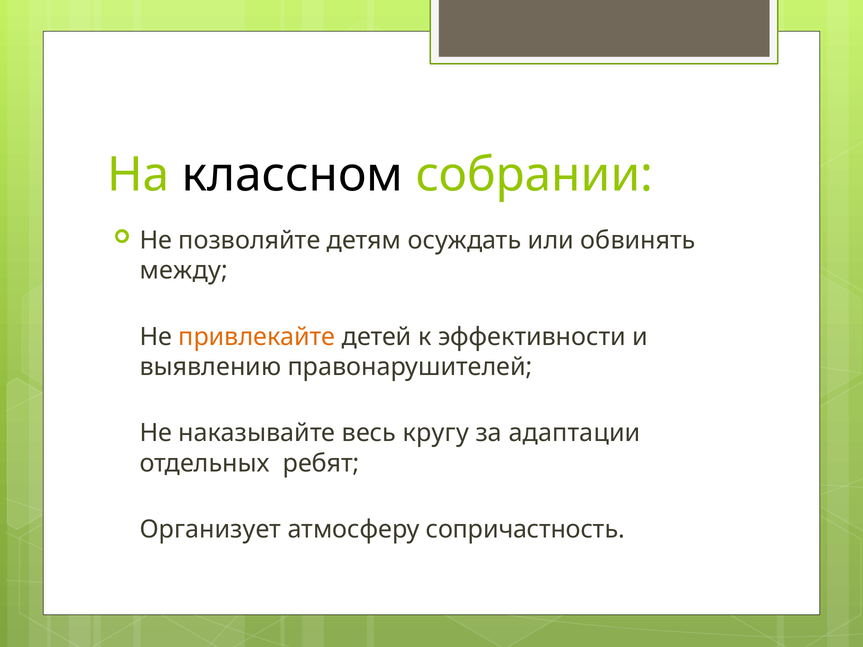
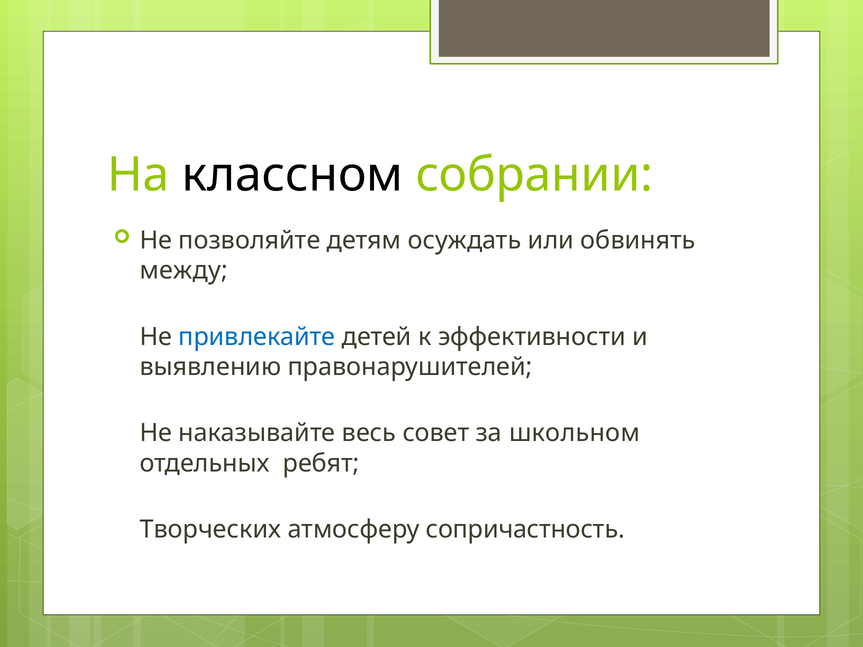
привлекайте colour: orange -> blue
кругу: кругу -> совет
адаптации: адаптации -> школьном
Организует: Организует -> Творческих
